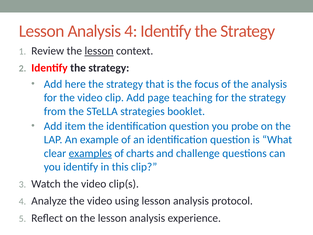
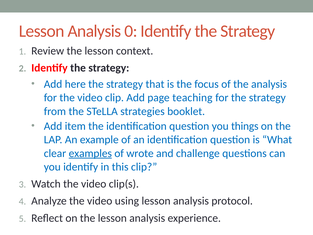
Analysis 4: 4 -> 0
lesson at (99, 51) underline: present -> none
probe: probe -> things
charts: charts -> wrote
